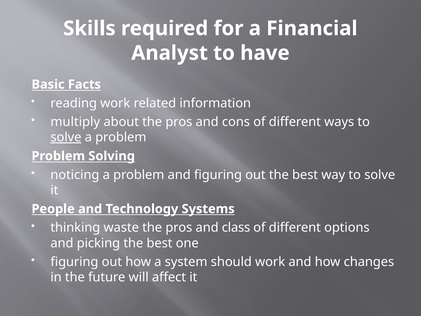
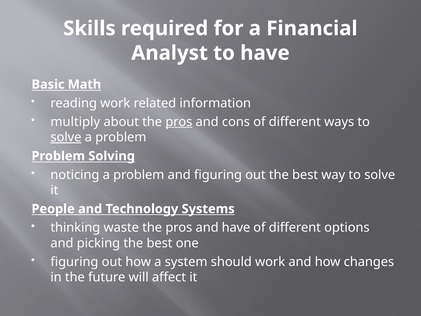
Facts: Facts -> Math
pros at (179, 122) underline: none -> present
and class: class -> have
